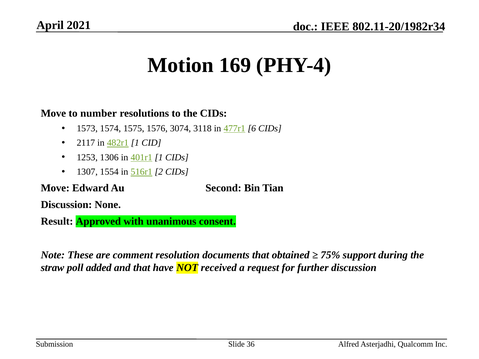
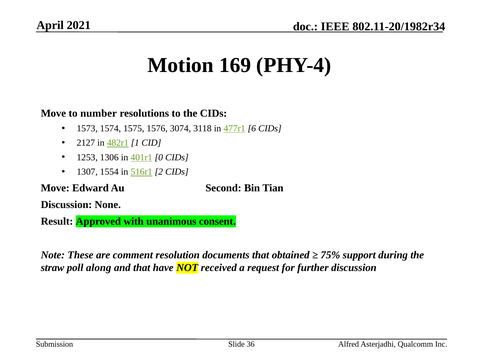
2117: 2117 -> 2127
401r1 1: 1 -> 0
added: added -> along
